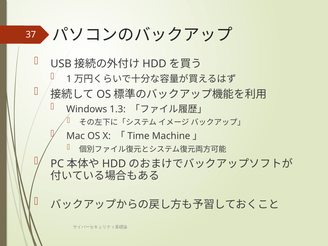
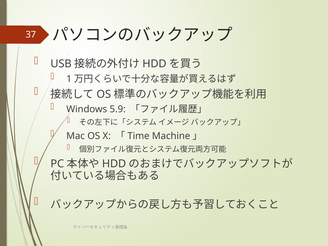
1.3: 1.3 -> 5.9
